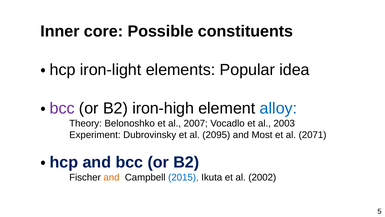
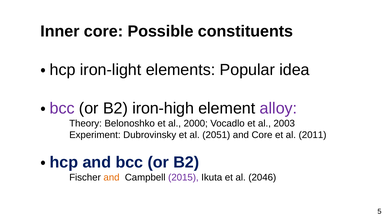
alloy colour: blue -> purple
2007: 2007 -> 2000
2095: 2095 -> 2051
and Most: Most -> Core
2071: 2071 -> 2011
2015 colour: blue -> purple
2002: 2002 -> 2046
